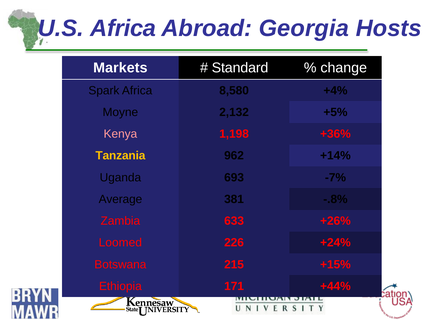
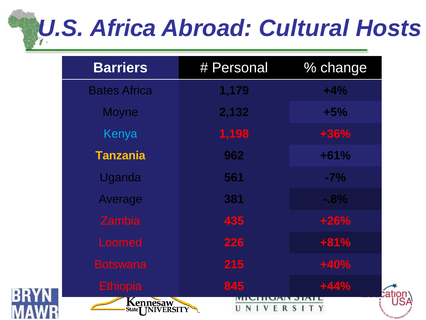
Georgia: Georgia -> Cultural
Markets: Markets -> Barriers
Standard: Standard -> Personal
Spark: Spark -> Bates
8,580: 8,580 -> 1,179
Kenya colour: pink -> light blue
+14%: +14% -> +61%
693: 693 -> 561
633: 633 -> 435
+24%: +24% -> +81%
+15%: +15% -> +40%
171: 171 -> 845
